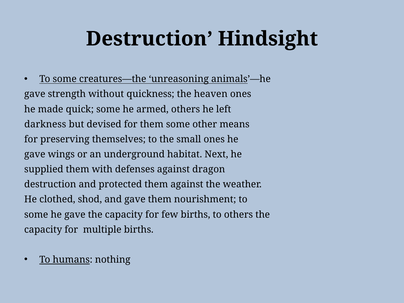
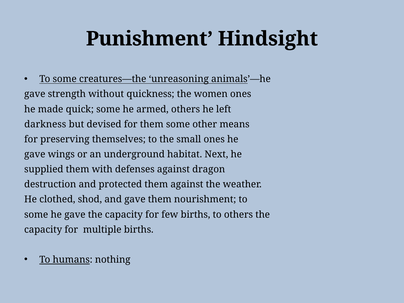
Destruction at (149, 39): Destruction -> Punishment
heaven: heaven -> women
